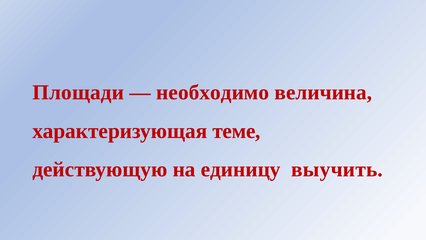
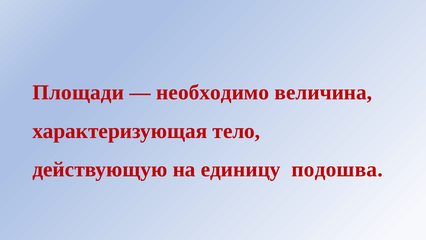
теме: теме -> тело
выучить: выучить -> подошва
